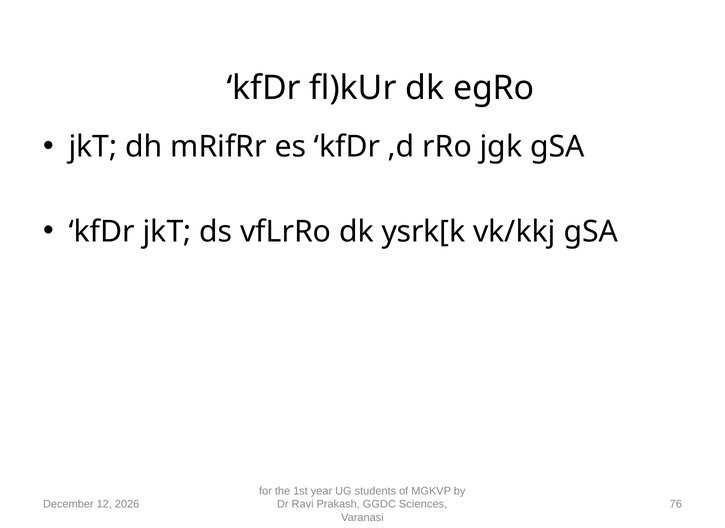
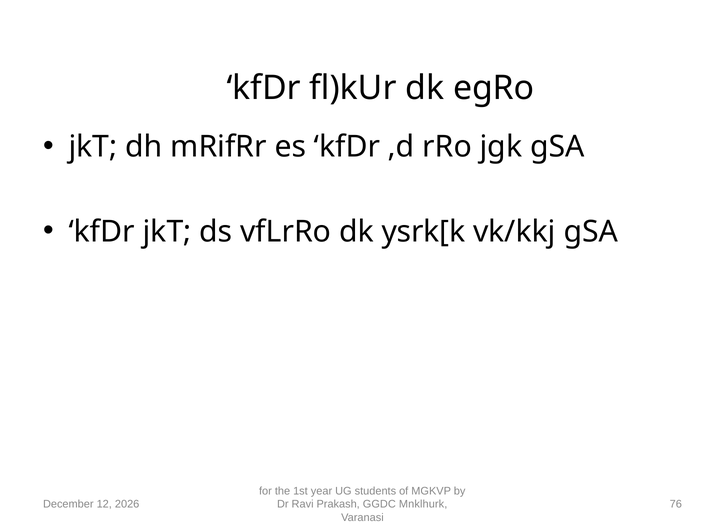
Sciences: Sciences -> Mnklhurk
